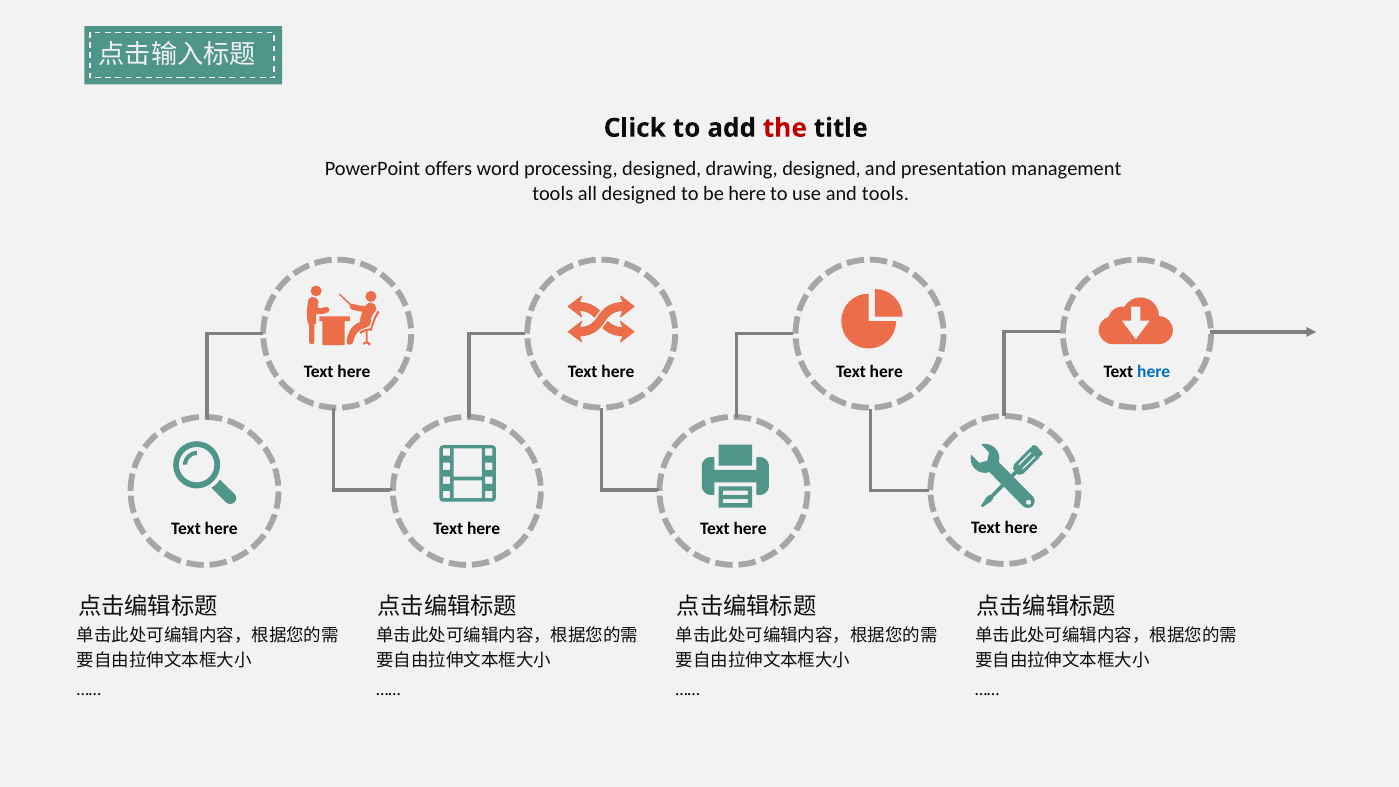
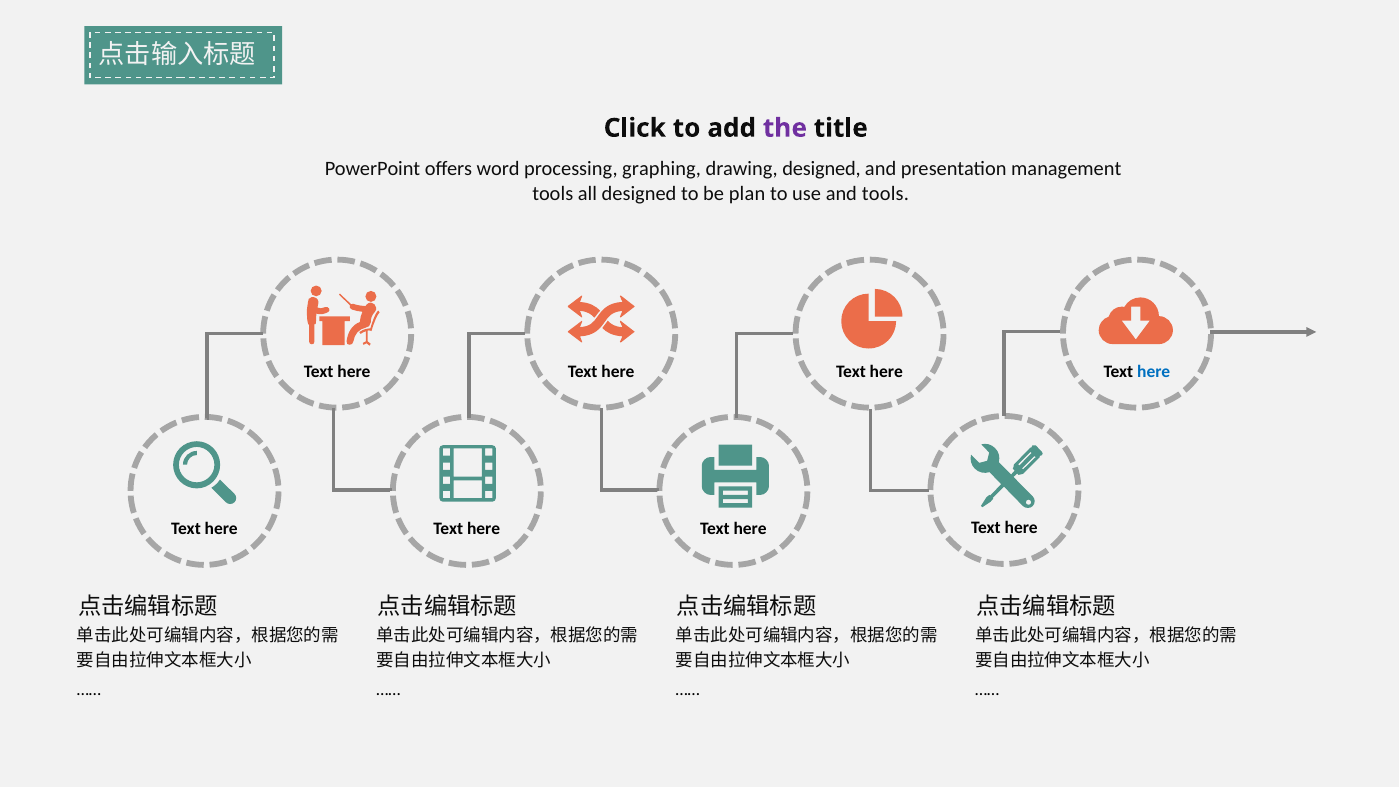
the colour: red -> purple
processing designed: designed -> graphing
be here: here -> plan
